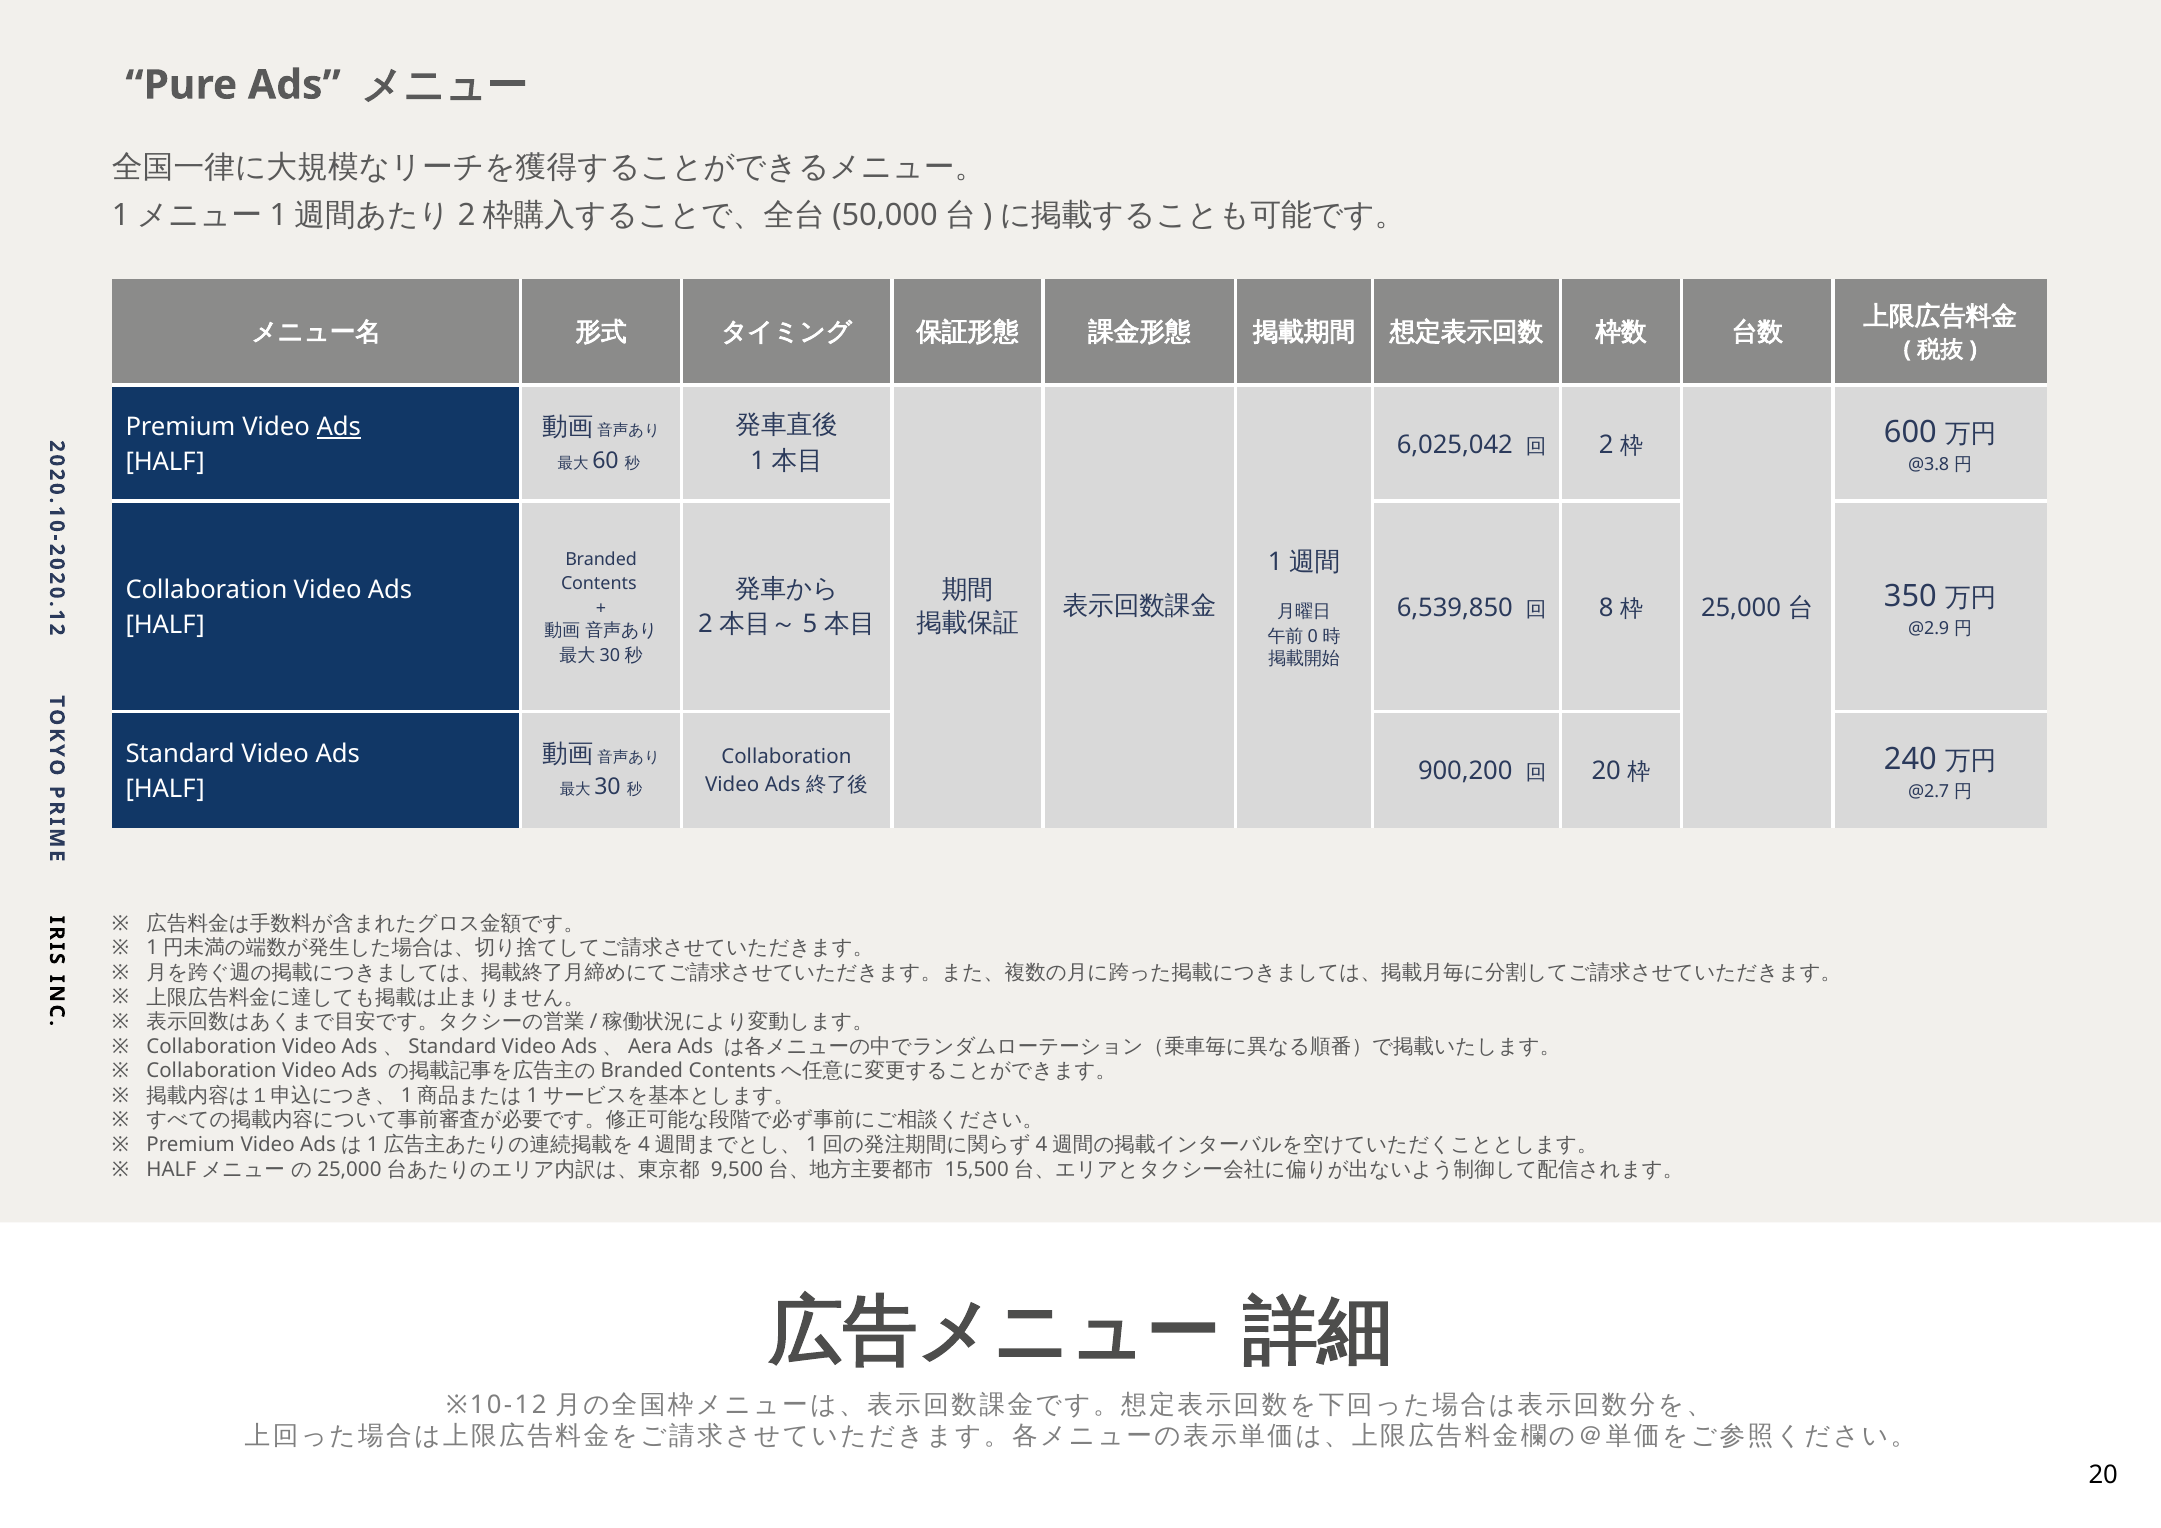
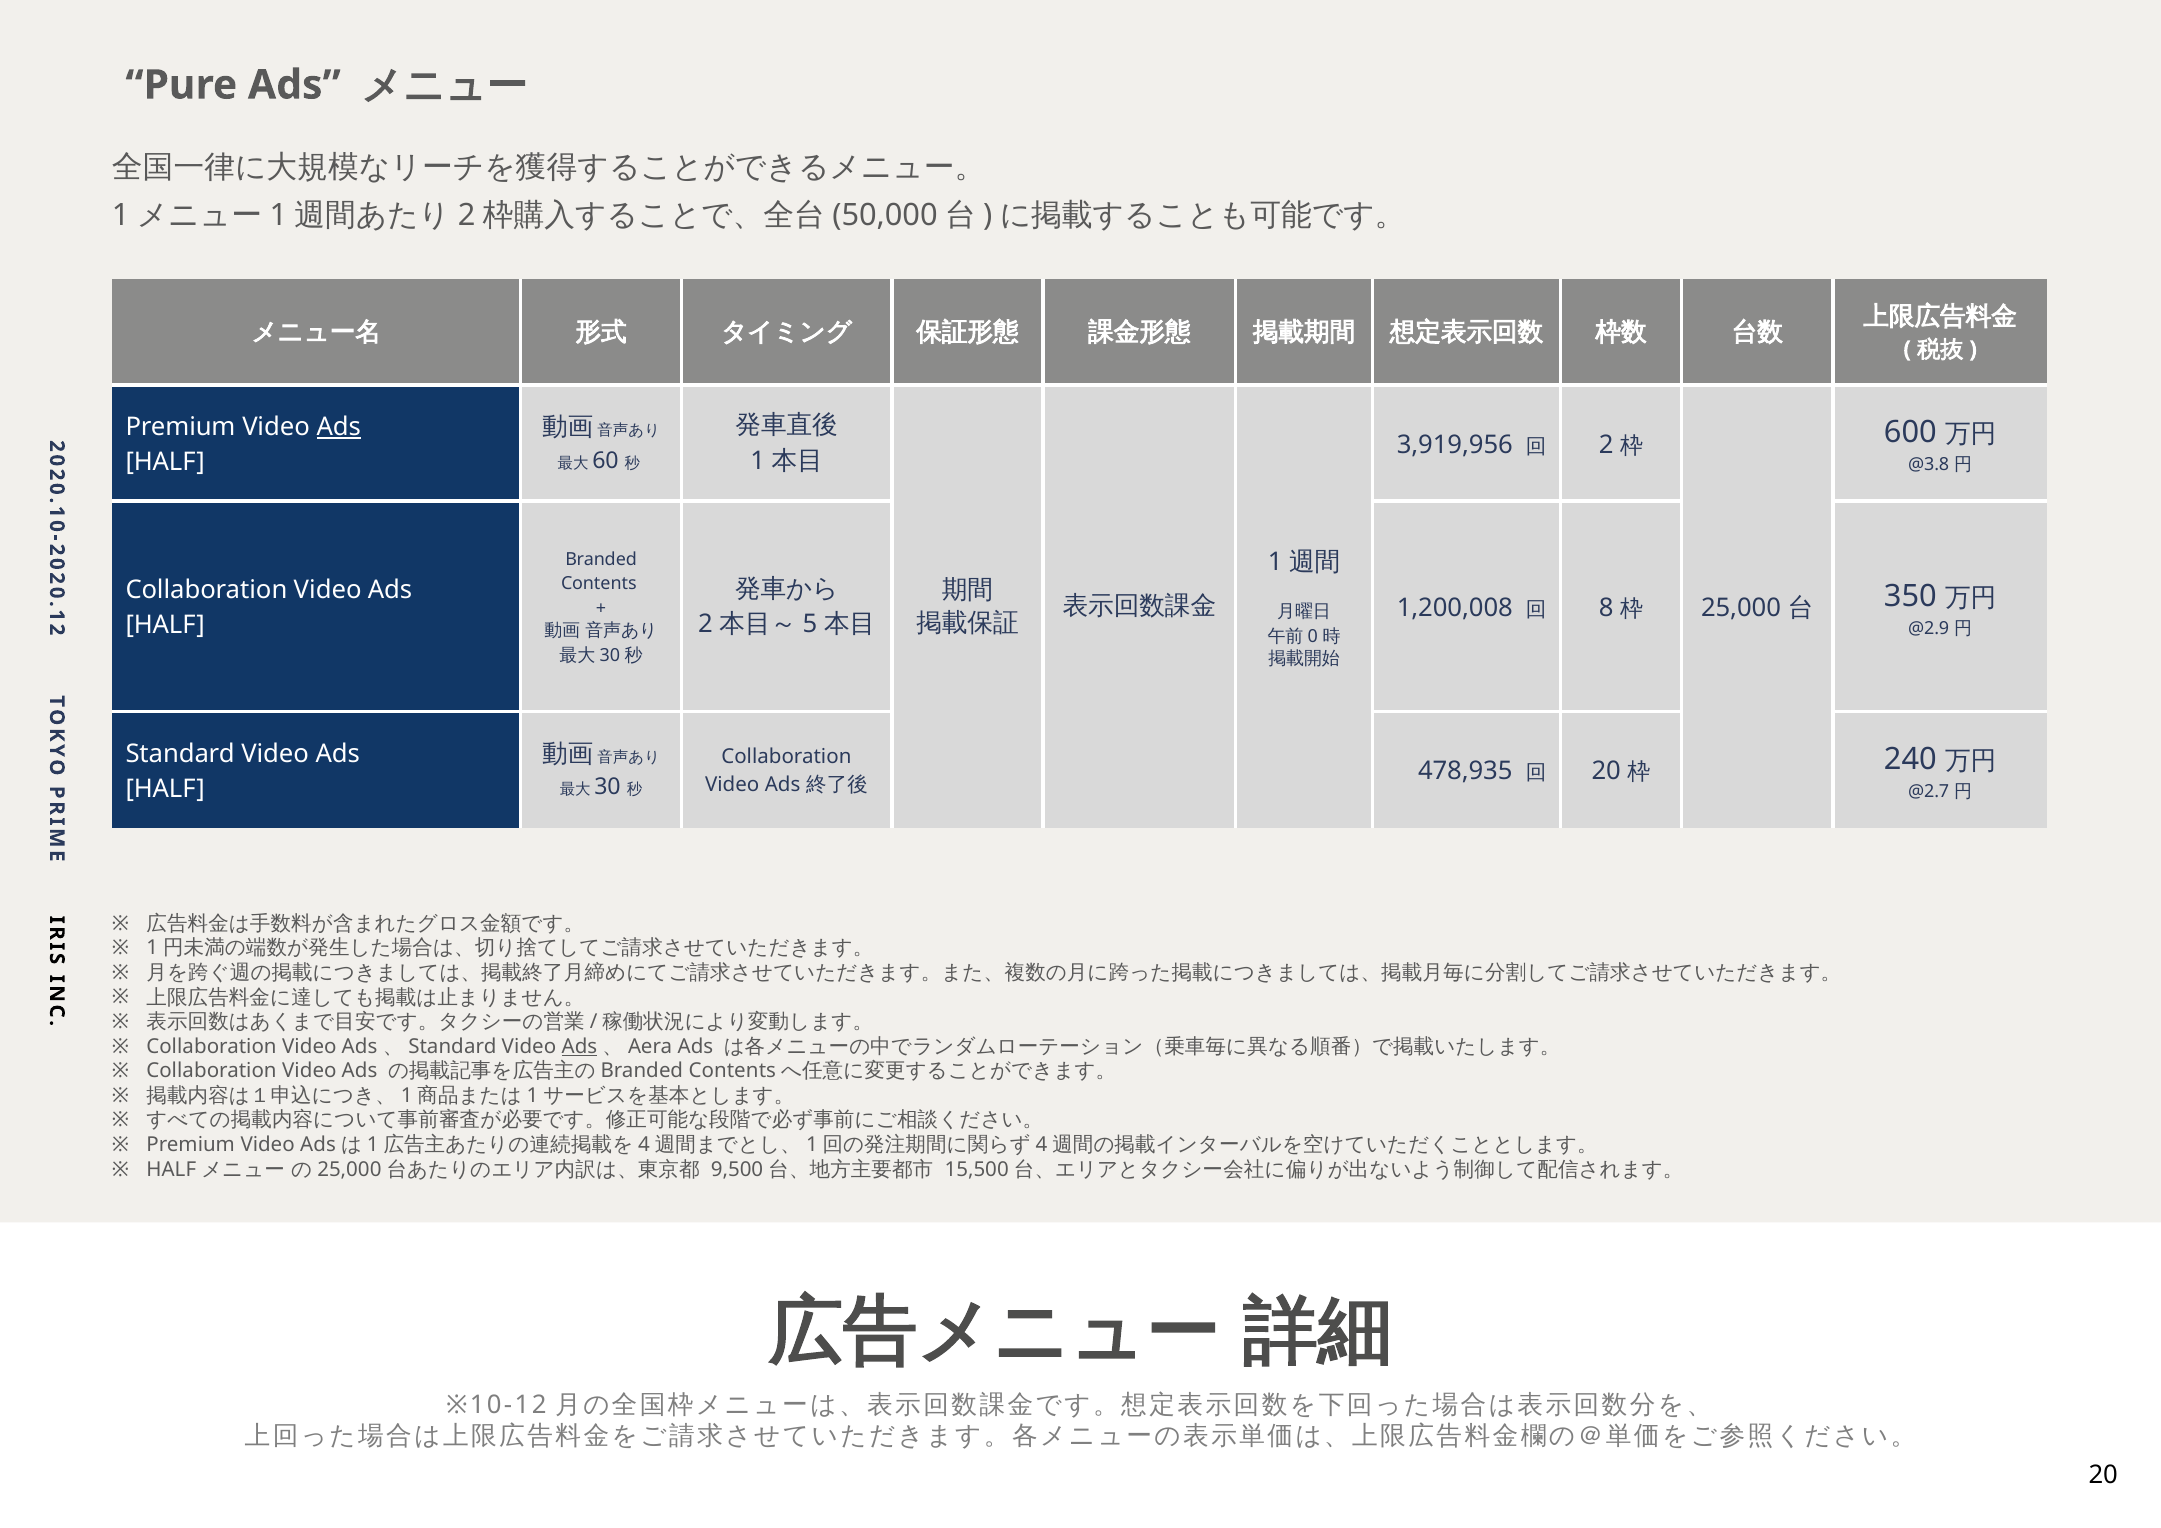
6,025,042: 6,025,042 -> 3,919,956
6,539,850: 6,539,850 -> 1,200,008
900,200: 900,200 -> 478,935
Ads at (579, 1046) underline: none -> present
